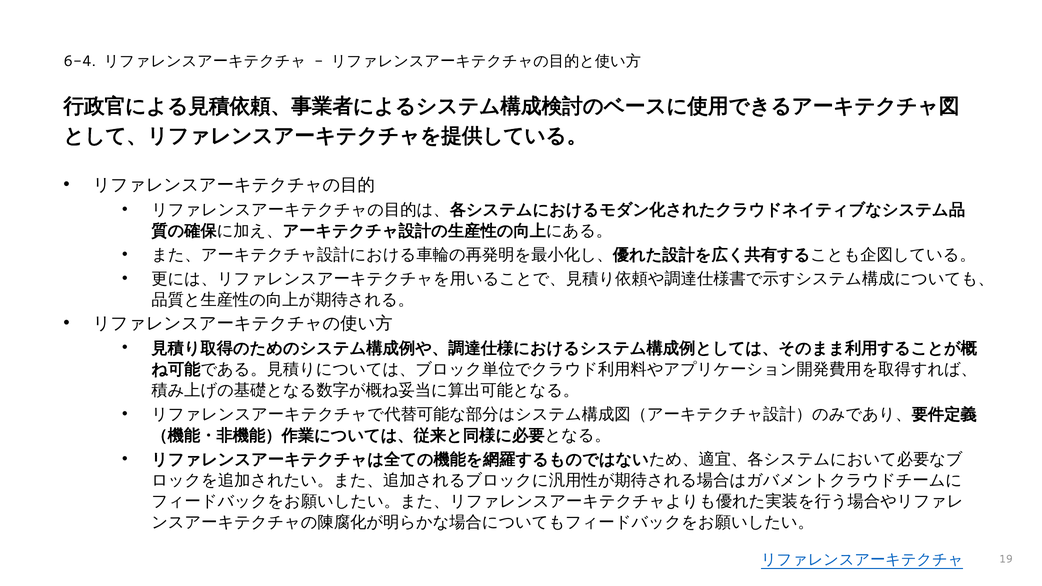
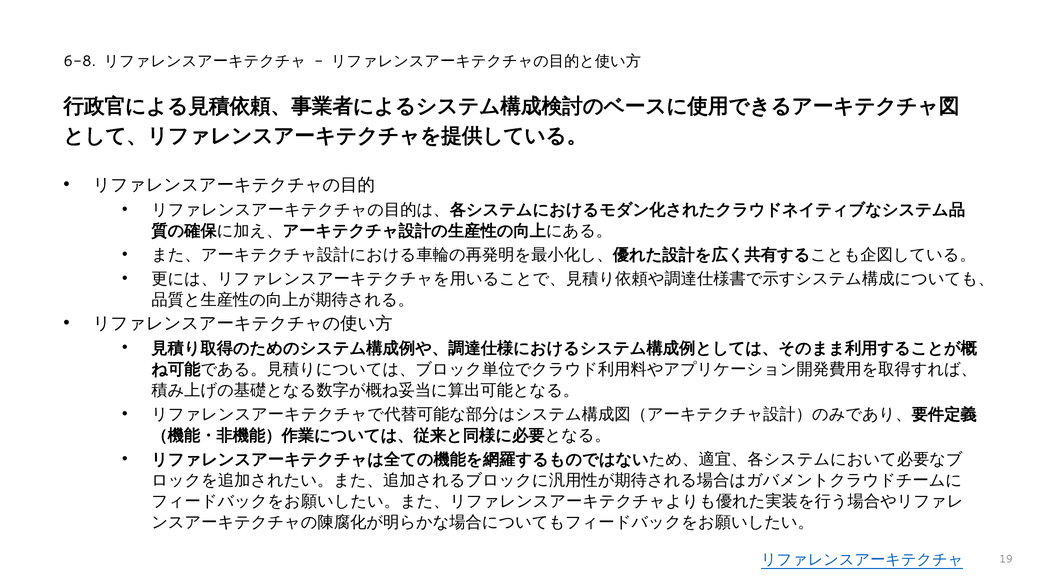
6-4: 6-4 -> 6-8
